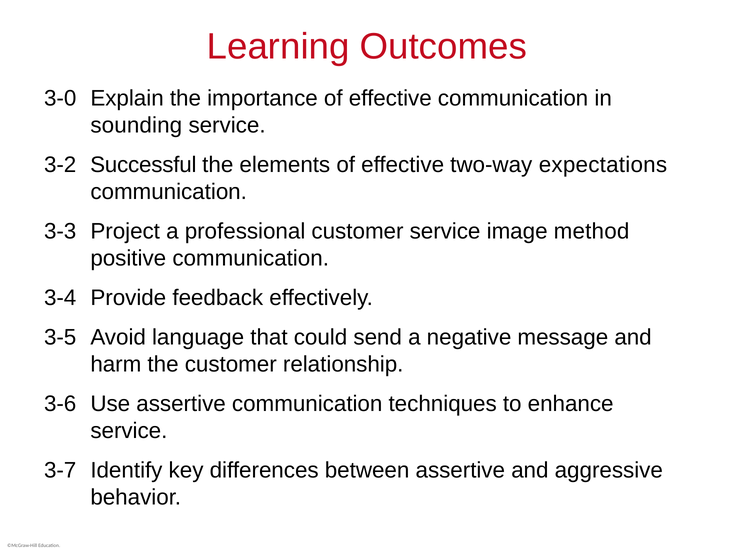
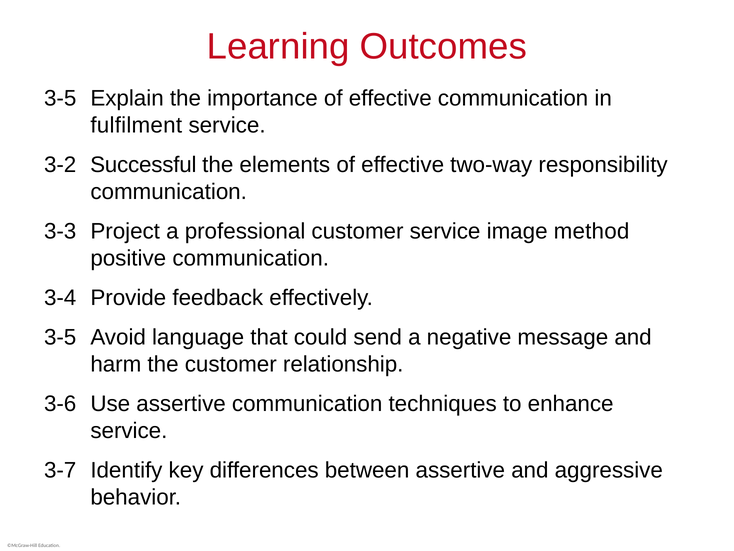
3-0 at (60, 98): 3-0 -> 3-5
sounding: sounding -> fulfilment
expectations: expectations -> responsibility
